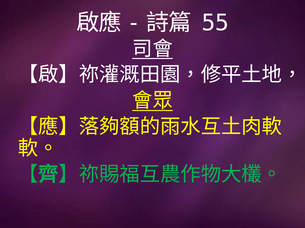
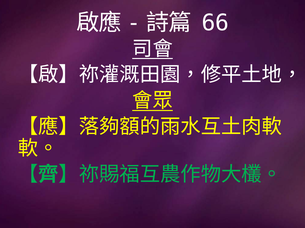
55: 55 -> 66
